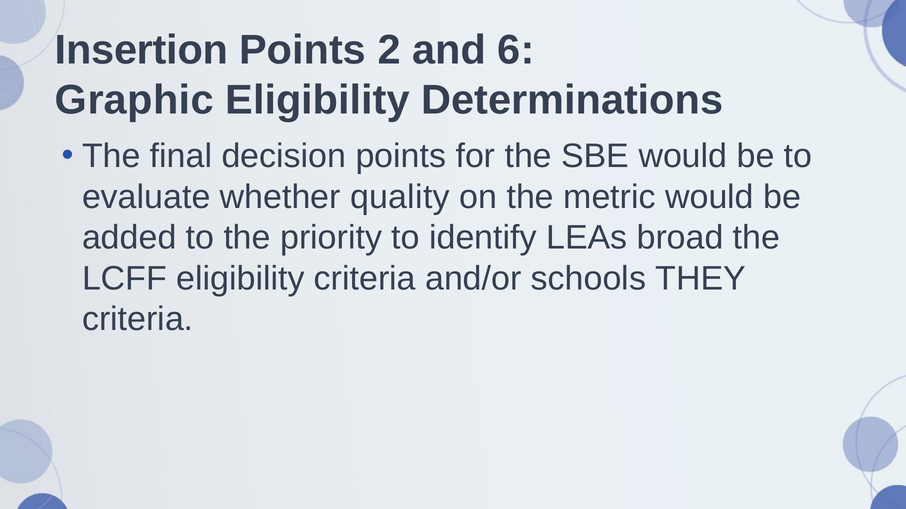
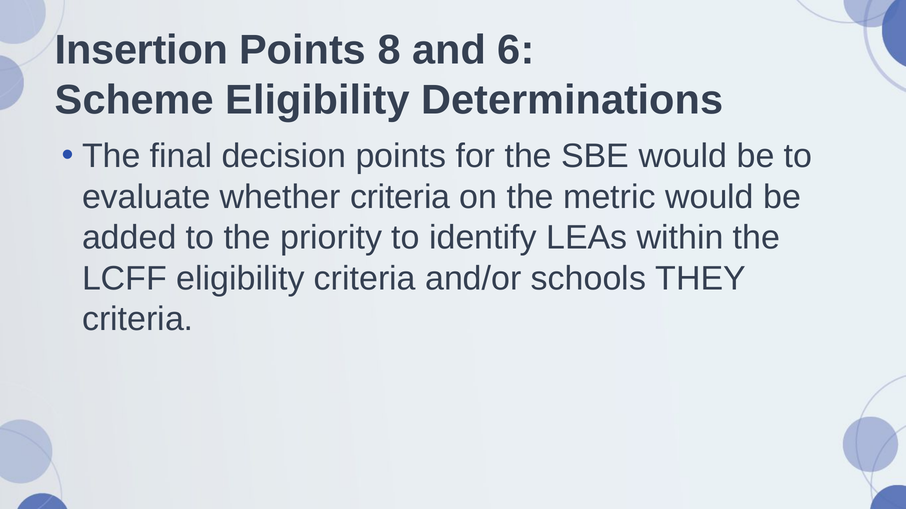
2: 2 -> 8
Graphic: Graphic -> Scheme
whether quality: quality -> criteria
broad: broad -> within
